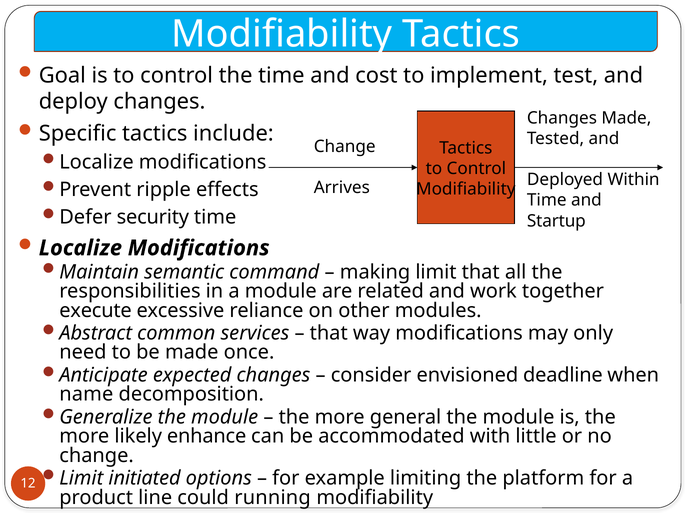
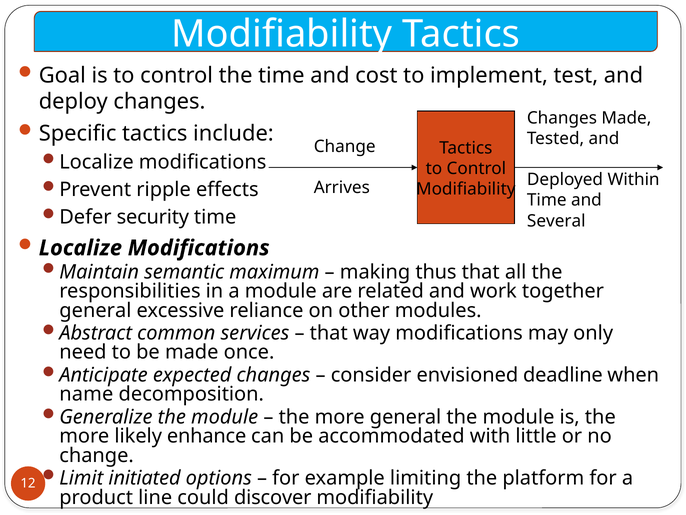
Startup: Startup -> Several
command: command -> maximum
making limit: limit -> thus
execute at (96, 310): execute -> general
running: running -> discover
